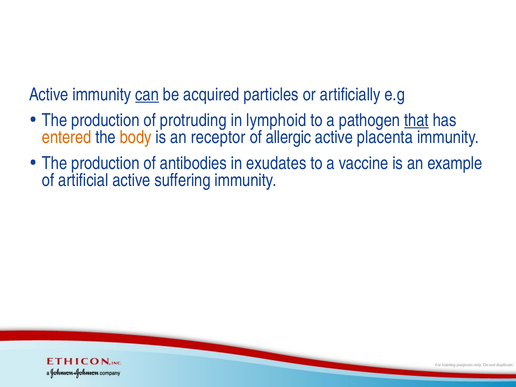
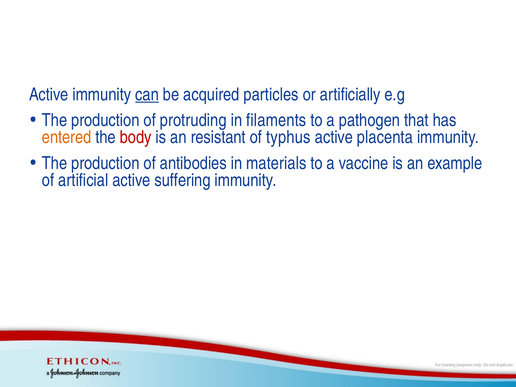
lymphoid: lymphoid -> filaments
that underline: present -> none
body colour: orange -> red
receptor: receptor -> resistant
allergic: allergic -> typhus
exudates: exudates -> materials
